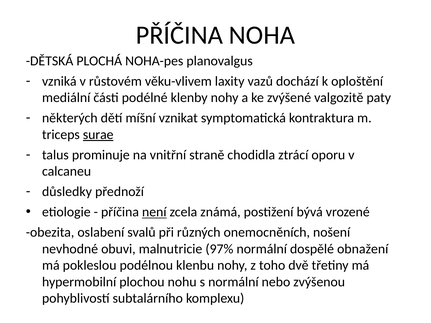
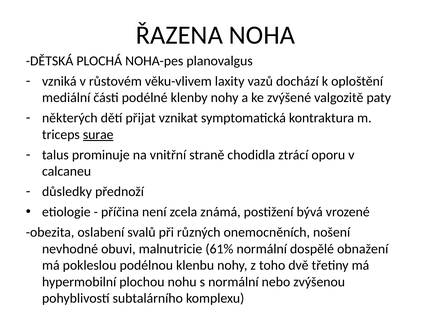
PŘÍČINA at (179, 35): PŘÍČINA -> ŘAZENA
míšní: míšní -> přijat
není underline: present -> none
97%: 97% -> 61%
